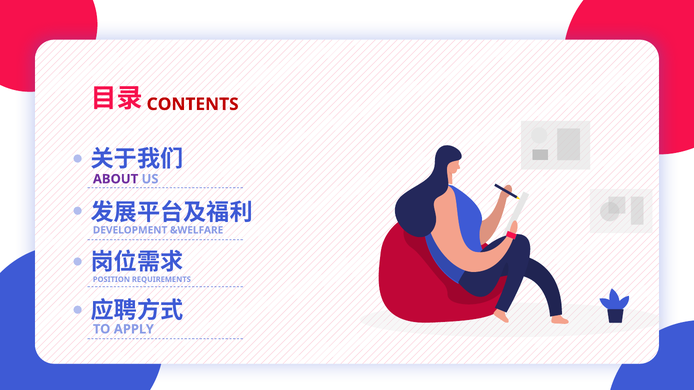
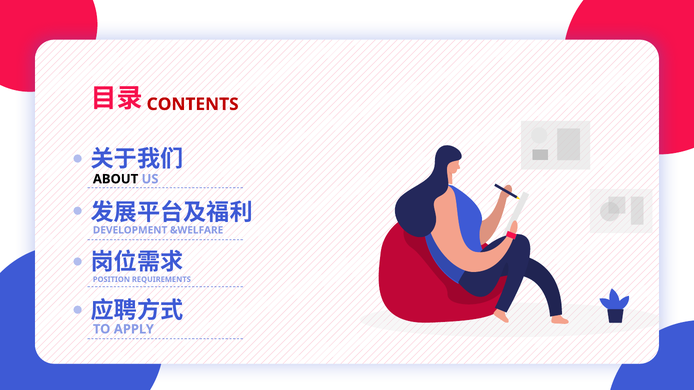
ABOUT colour: purple -> black
